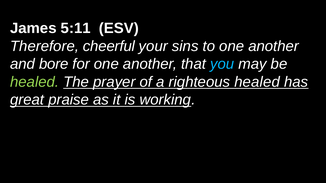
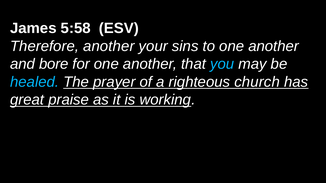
5:11: 5:11 -> 5:58
Therefore cheerful: cheerful -> another
healed at (35, 82) colour: light green -> light blue
righteous healed: healed -> church
